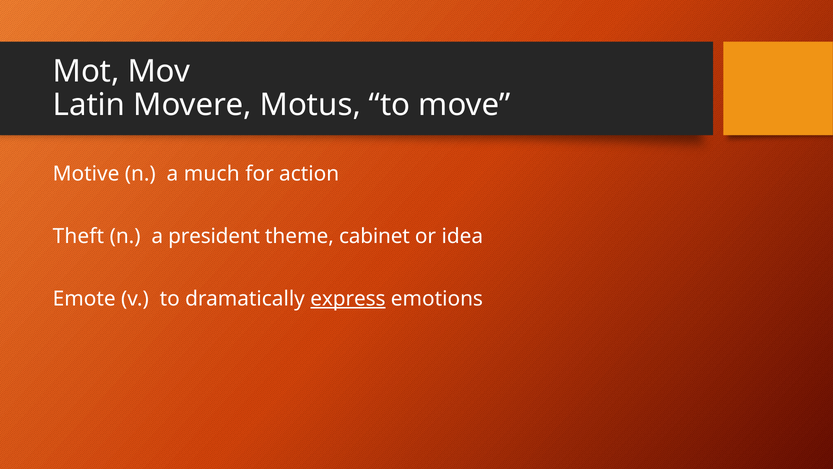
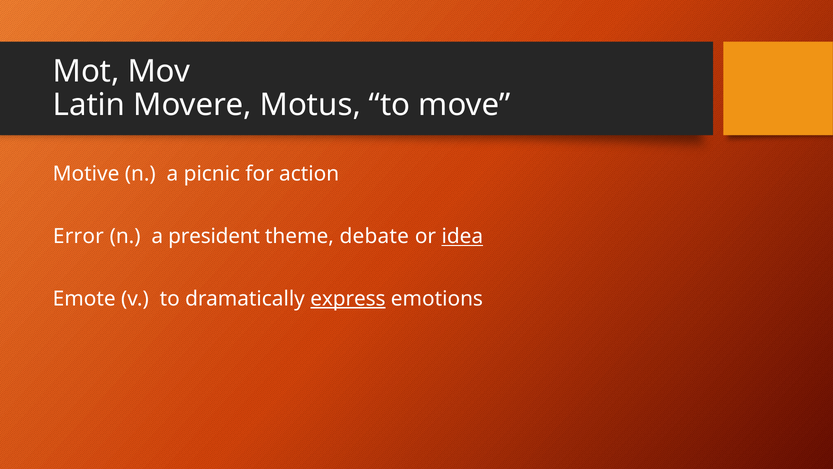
much: much -> picnic
Theft: Theft -> Error
cabinet: cabinet -> debate
idea underline: none -> present
